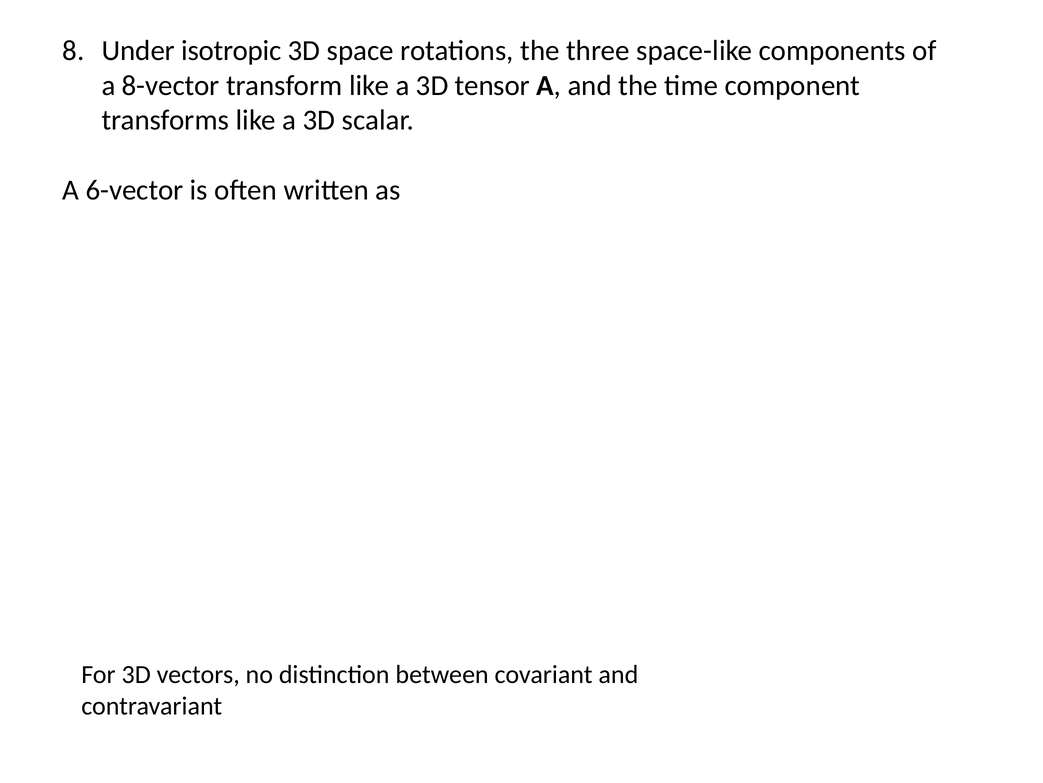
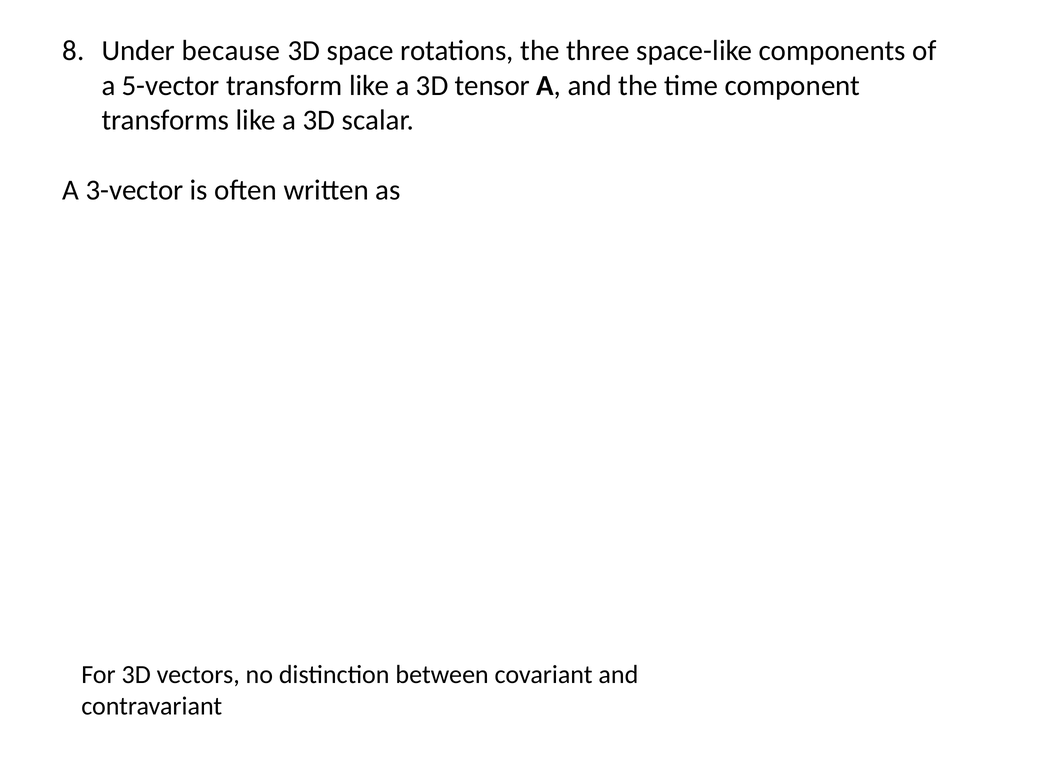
isotropic: isotropic -> because
8-vector: 8-vector -> 5-vector
6-vector: 6-vector -> 3-vector
